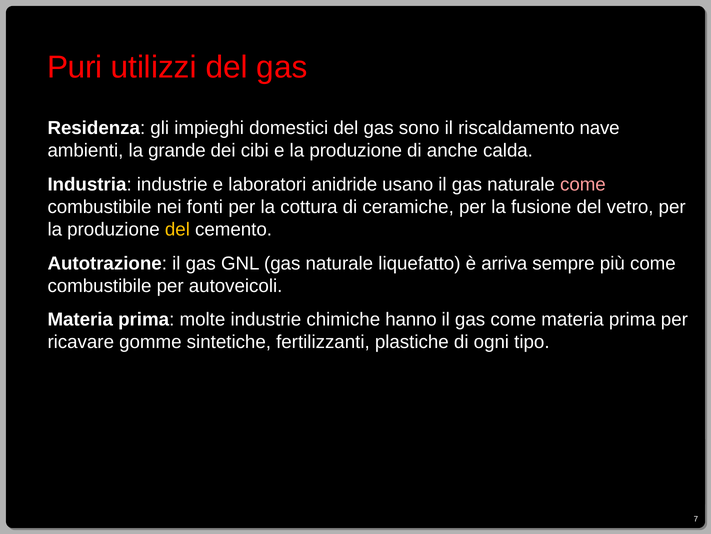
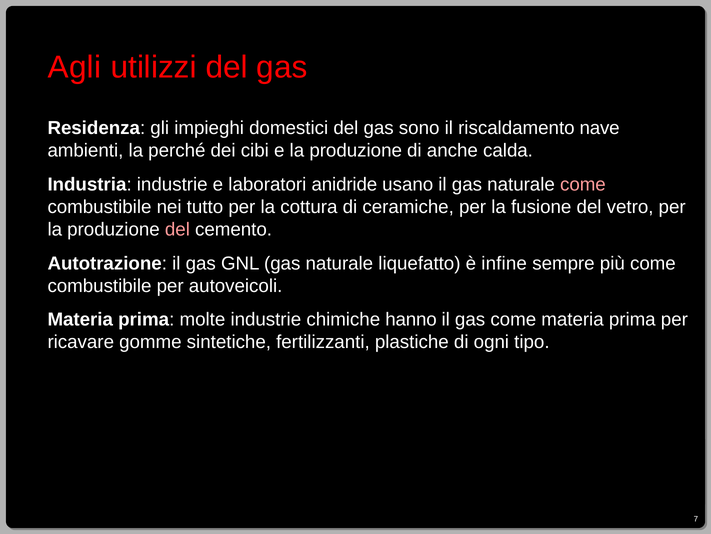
Puri: Puri -> Agli
grande: grande -> perché
fonti: fonti -> tutto
del at (177, 229) colour: yellow -> pink
arriva: arriva -> infine
